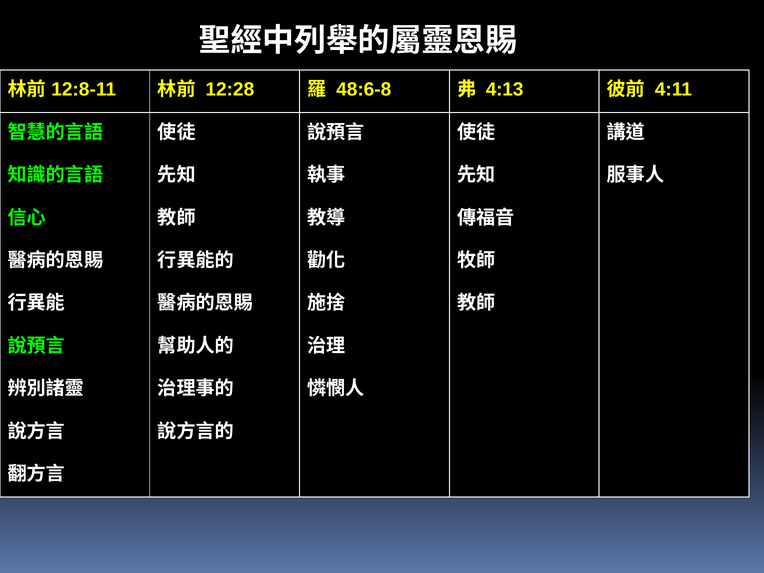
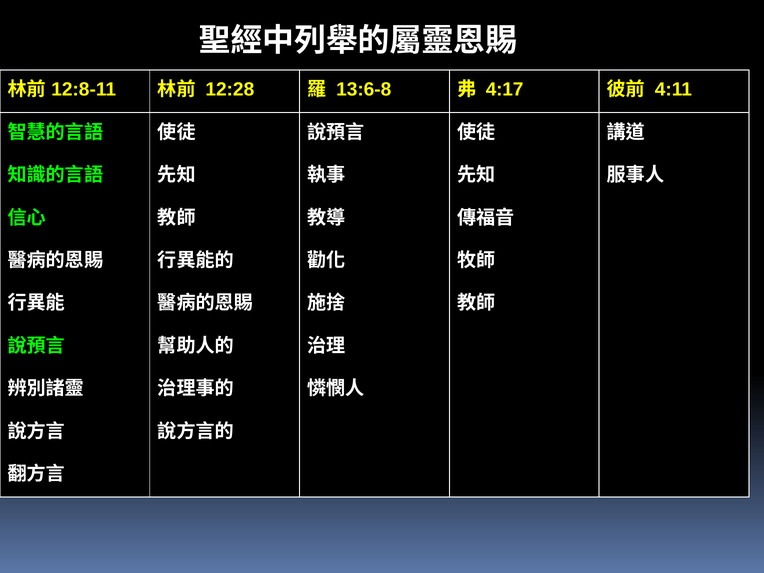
48:6-8: 48:6-8 -> 13:6-8
4:13: 4:13 -> 4:17
